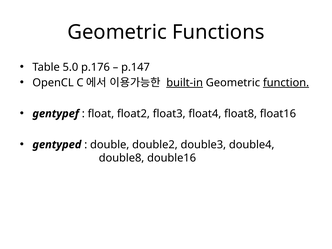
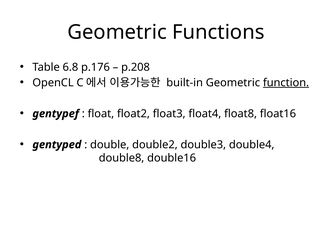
5.0: 5.0 -> 6.8
p.147: p.147 -> p.208
built-in underline: present -> none
